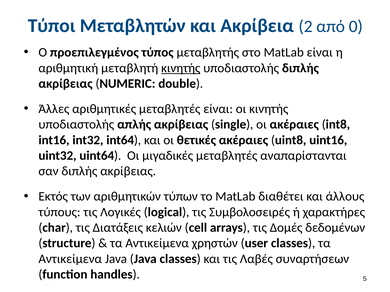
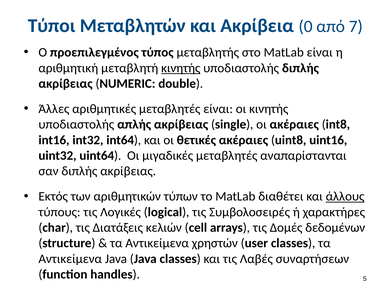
2: 2 -> 0
0: 0 -> 7
άλλους underline: none -> present
